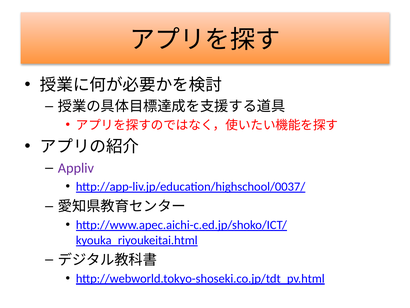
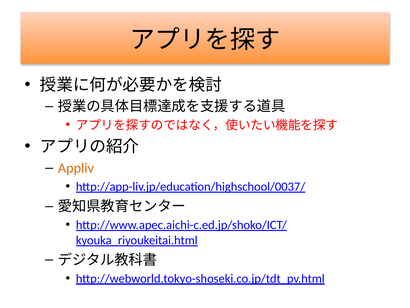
Appliv colour: purple -> orange
